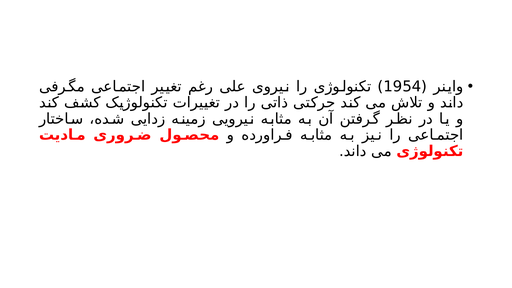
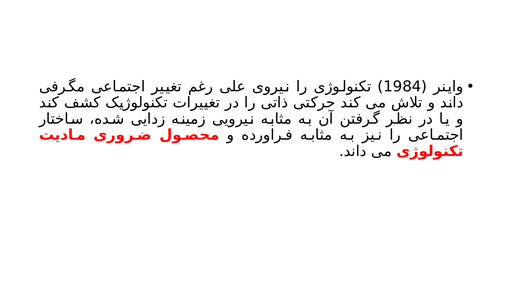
1954: 1954 -> 1984
